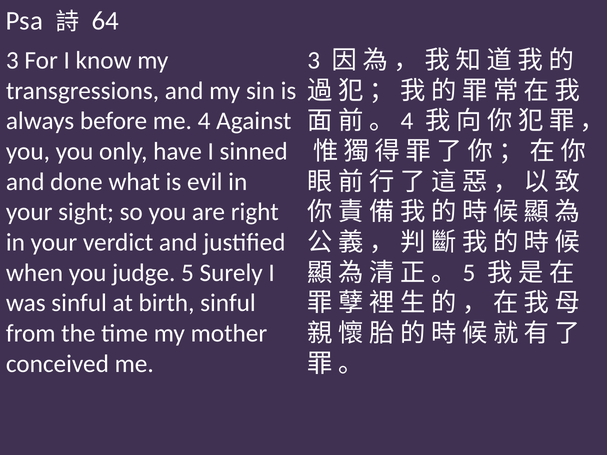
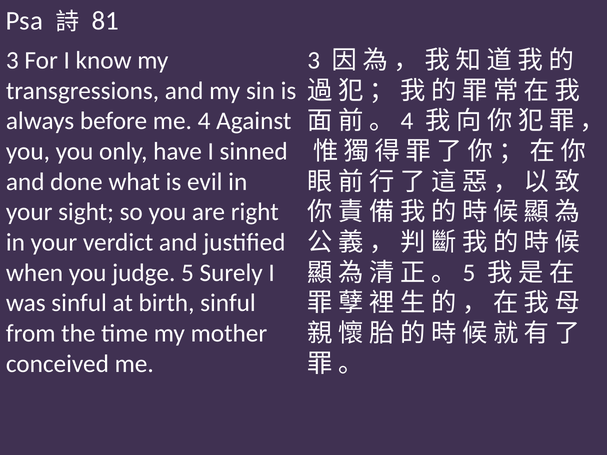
64: 64 -> 81
